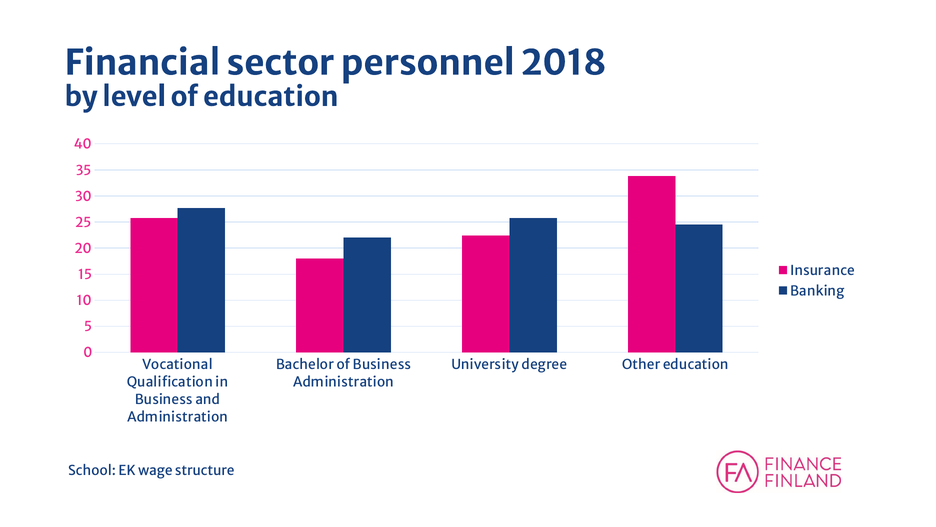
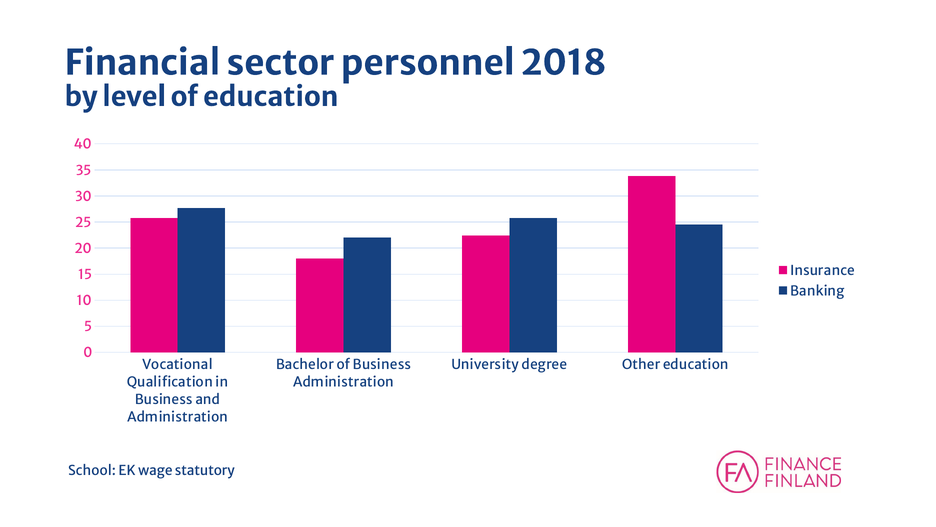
structure: structure -> statutory
